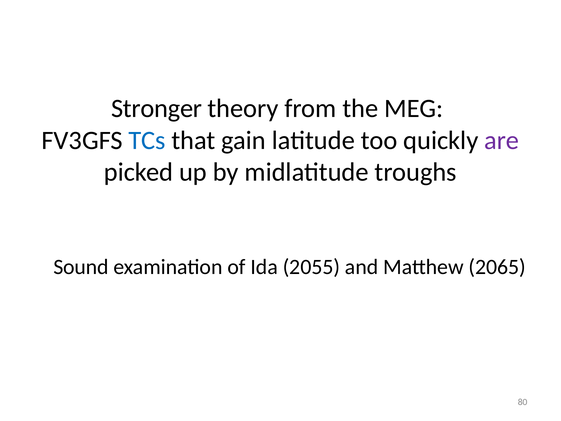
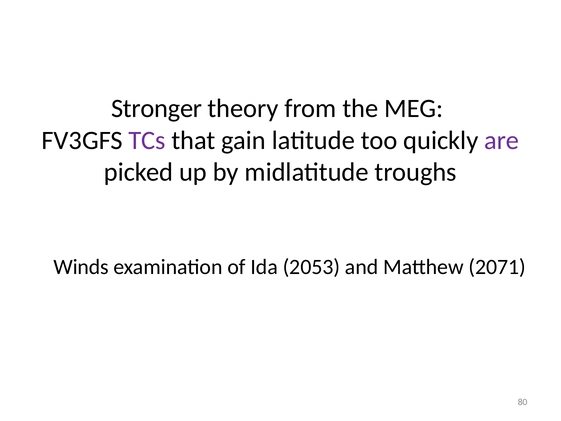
TCs colour: blue -> purple
Sound: Sound -> Winds
2055: 2055 -> 2053
2065: 2065 -> 2071
